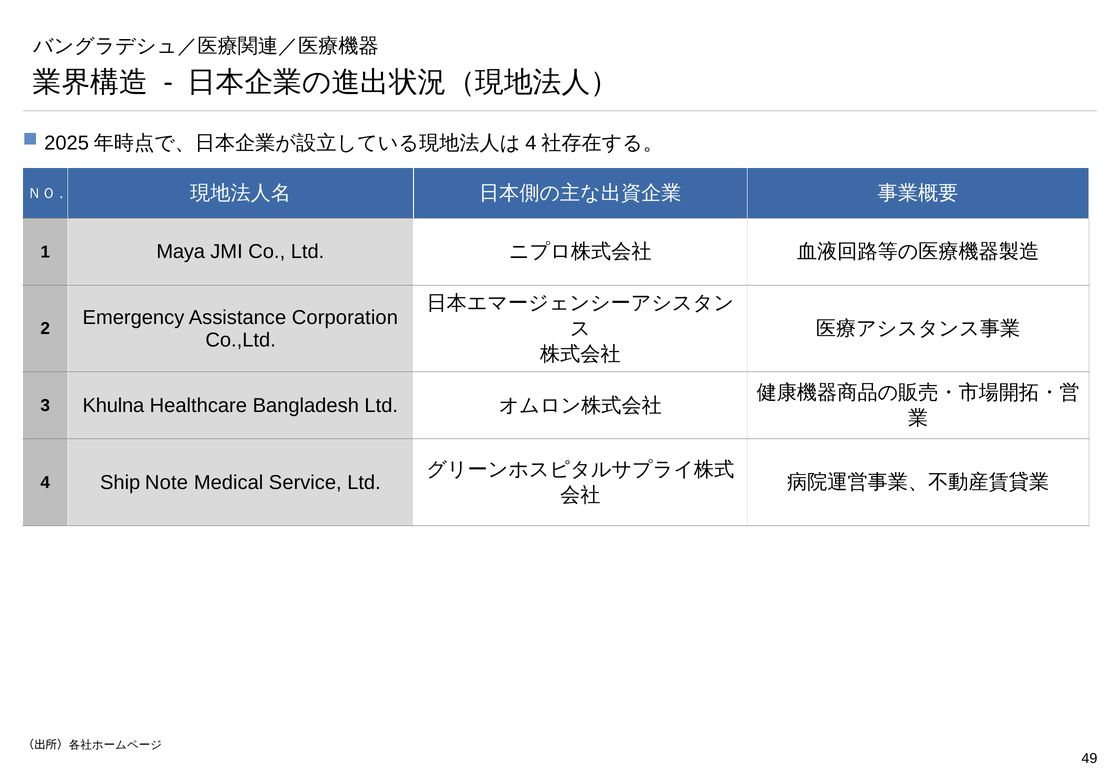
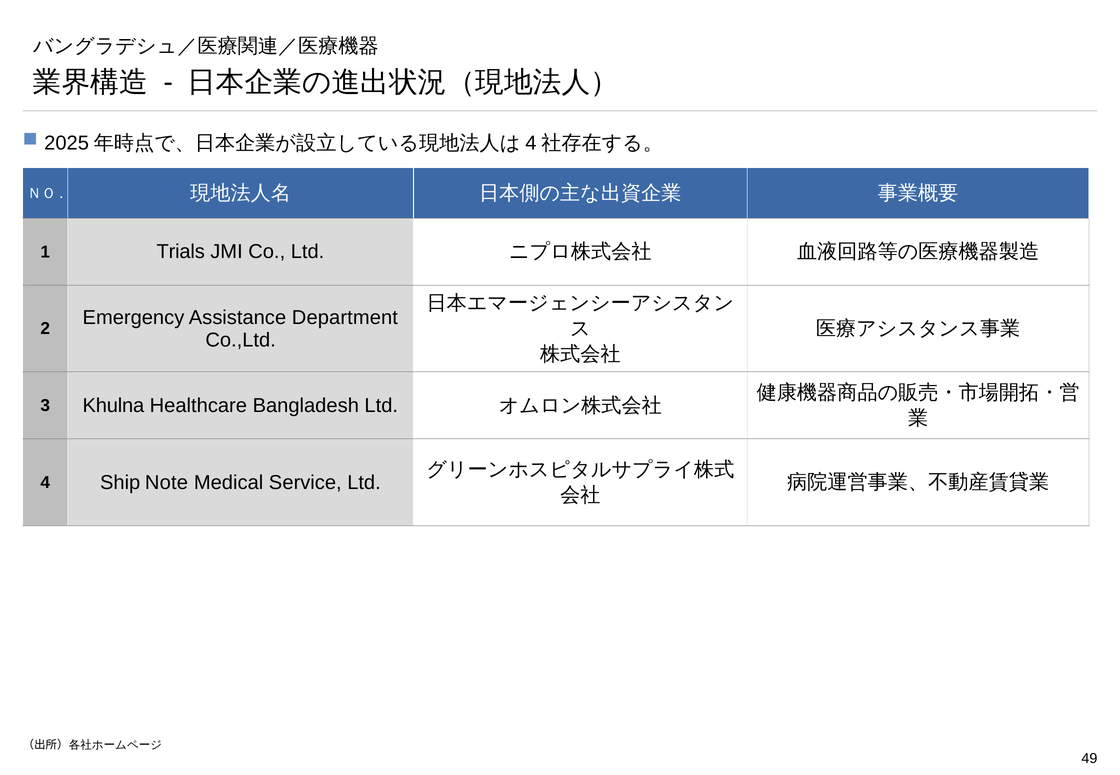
Maya: Maya -> Trials
Corporation: Corporation -> Department
